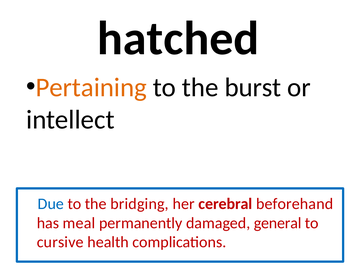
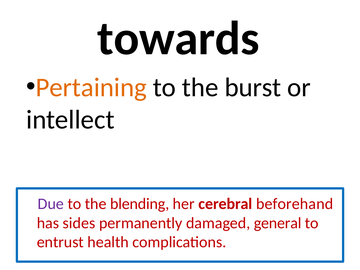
hatched: hatched -> towards
Due colour: blue -> purple
bridging: bridging -> blending
meal: meal -> sides
cursive: cursive -> entrust
